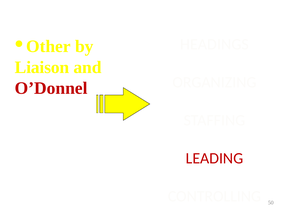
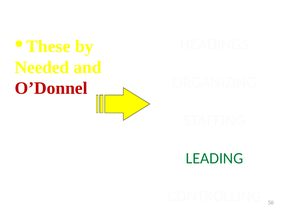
Other: Other -> These
Liaison: Liaison -> Needed
LEADING colour: red -> green
